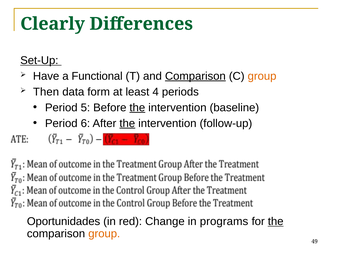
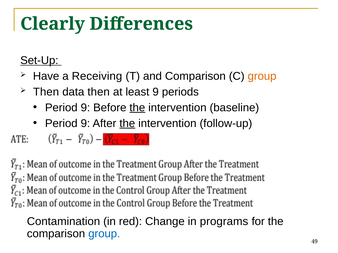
Functional: Functional -> Receiving
Comparison at (195, 76) underline: present -> none
data form: form -> then
least 4: 4 -> 9
5 at (85, 108): 5 -> 9
6 at (85, 124): 6 -> 9
Oportunidades: Oportunidades -> Contamination
the at (276, 222) underline: present -> none
group at (104, 234) colour: orange -> blue
